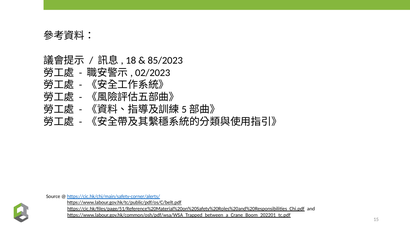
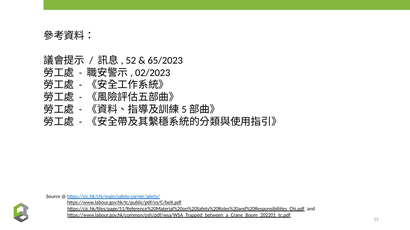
18: 18 -> 52
85/2023: 85/2023 -> 65/2023
